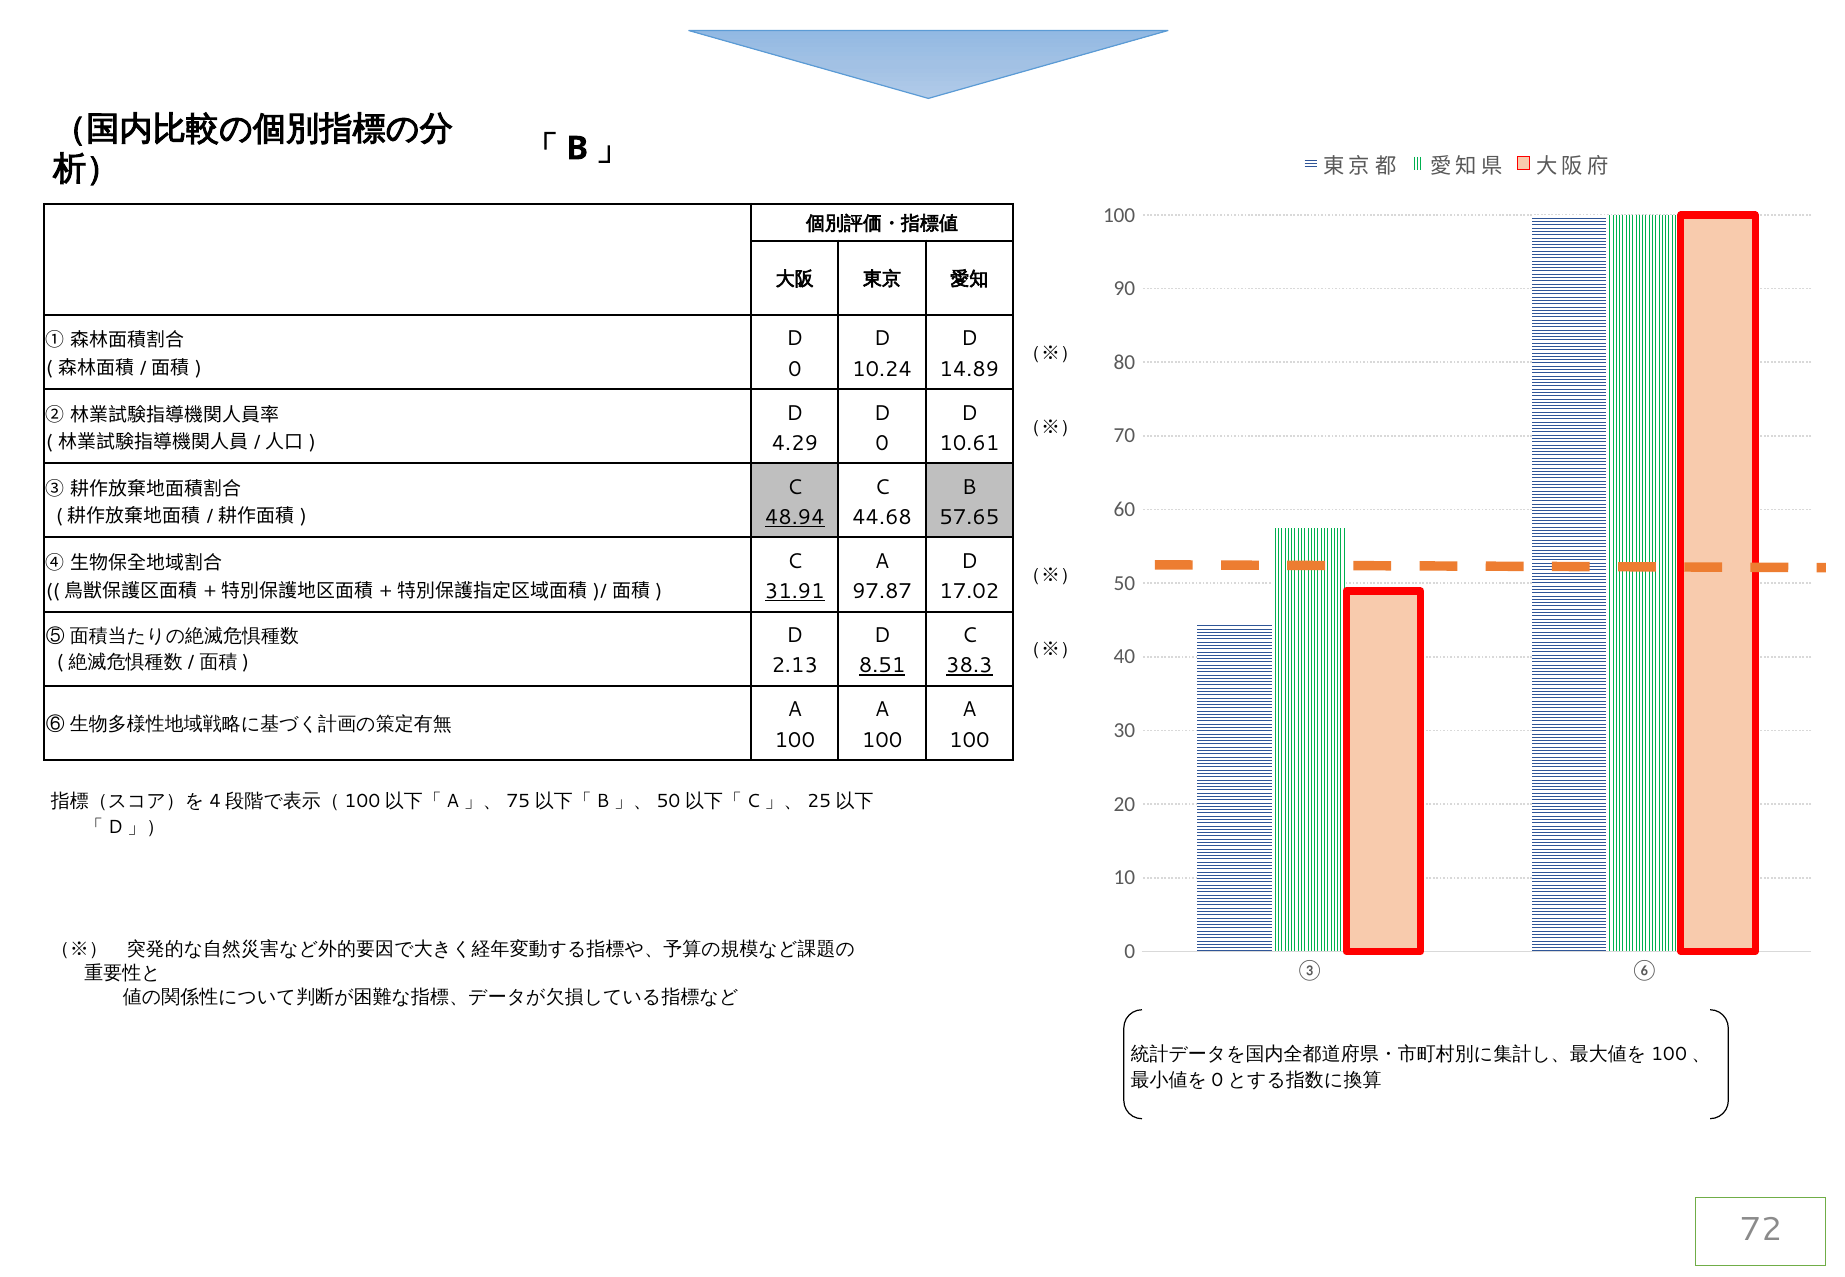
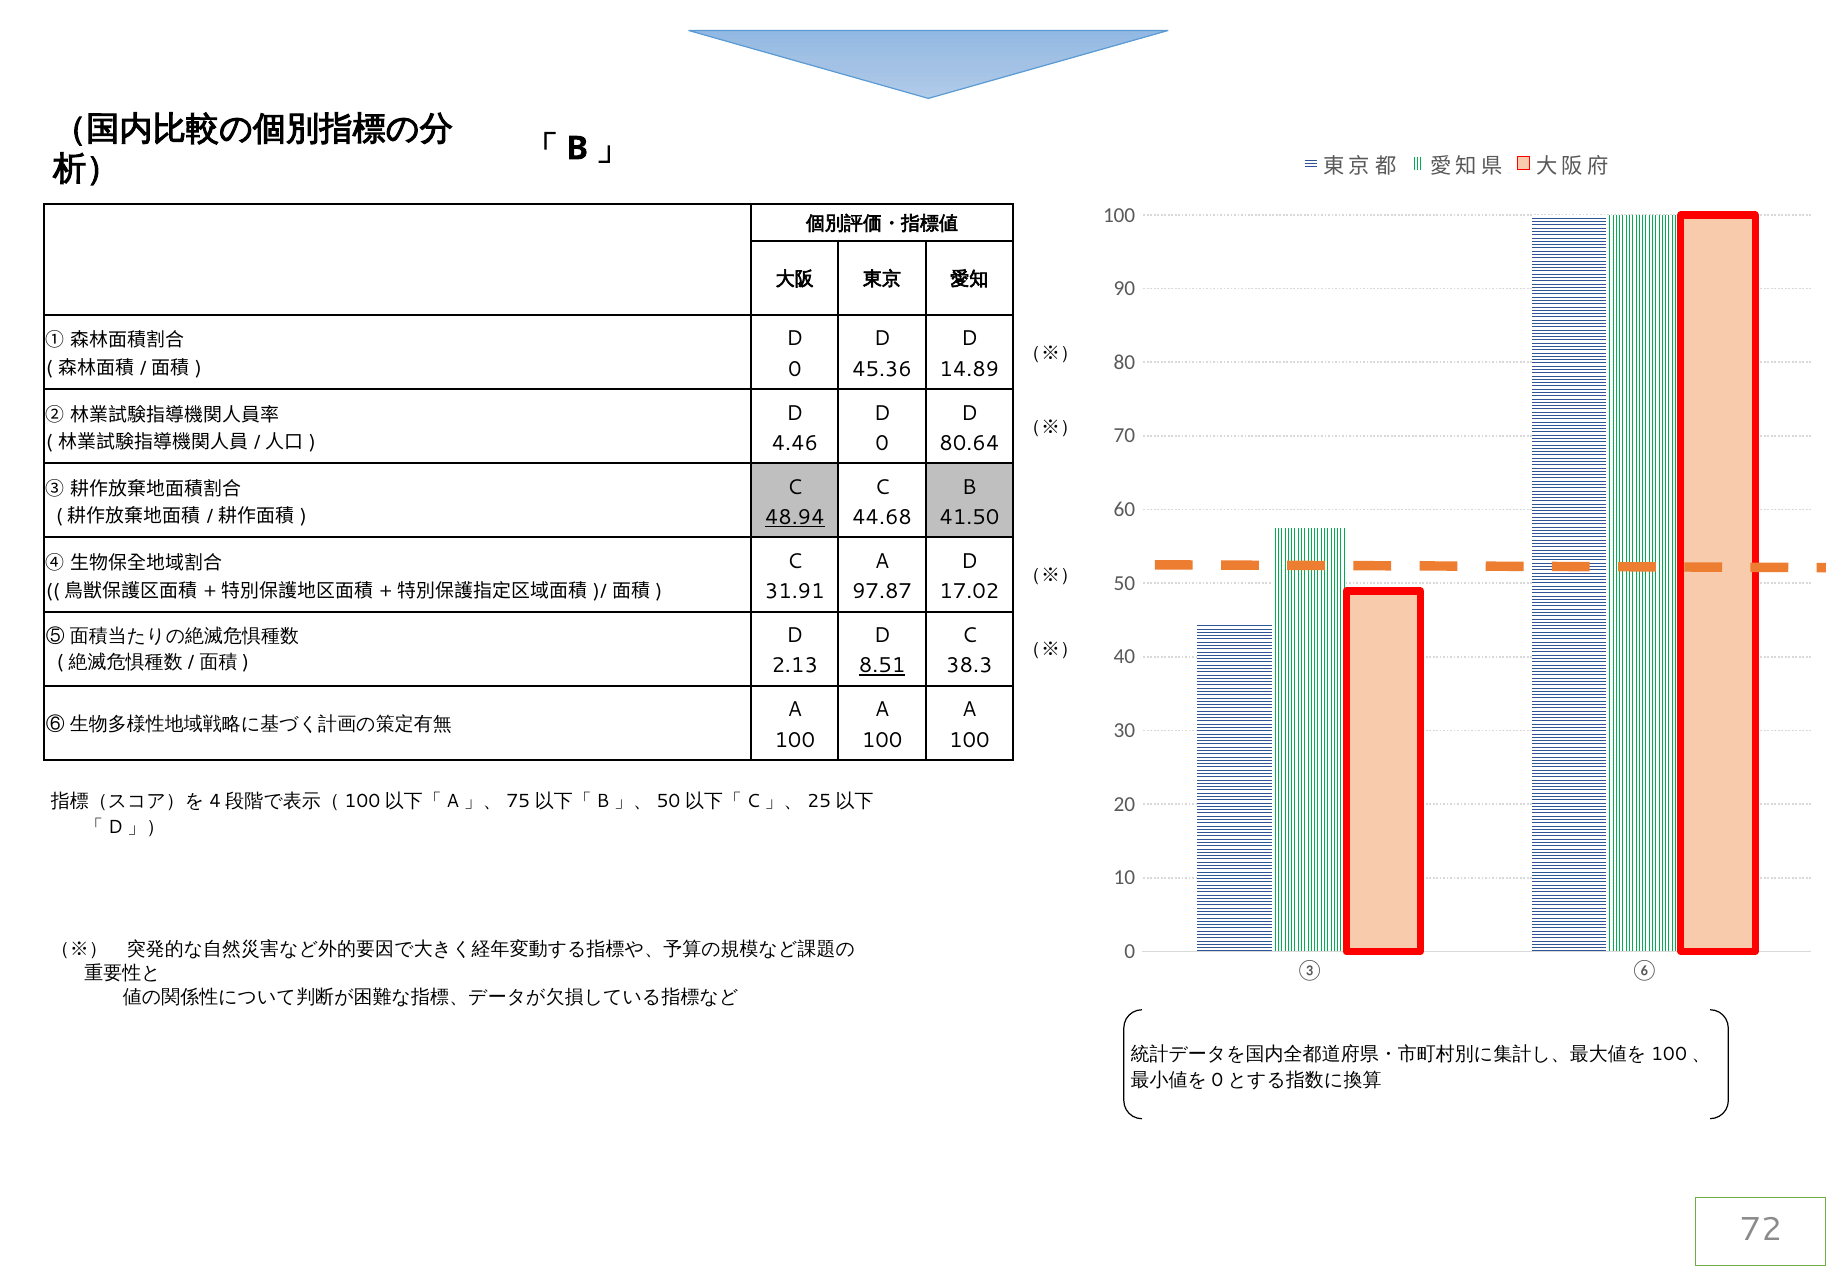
10.24: 10.24 -> 45.36
4.29: 4.29 -> 4.46
10.61: 10.61 -> 80.64
57.65: 57.65 -> 41.50
31.91 underline: present -> none
38.3 underline: present -> none
